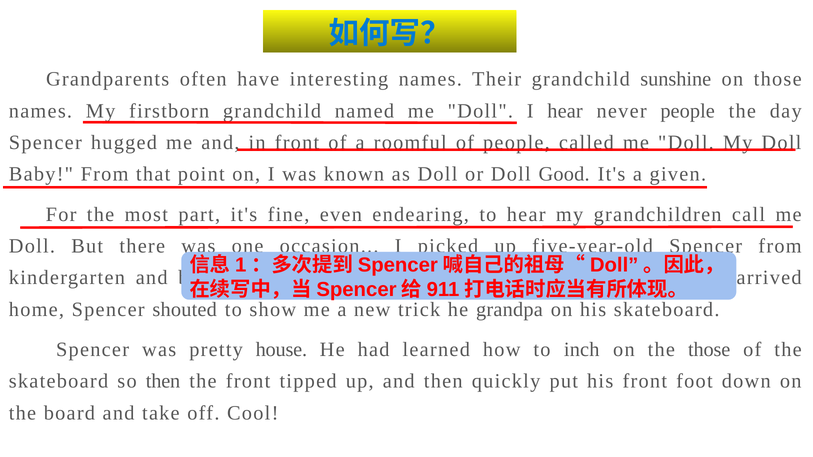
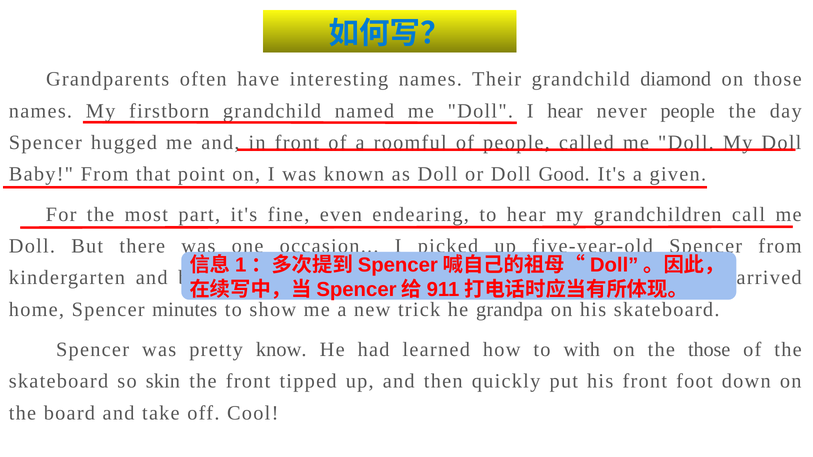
sunshine: sunshine -> diamond
shouted: shouted -> minutes
house: house -> know
to inch: inch -> with
so then: then -> skin
